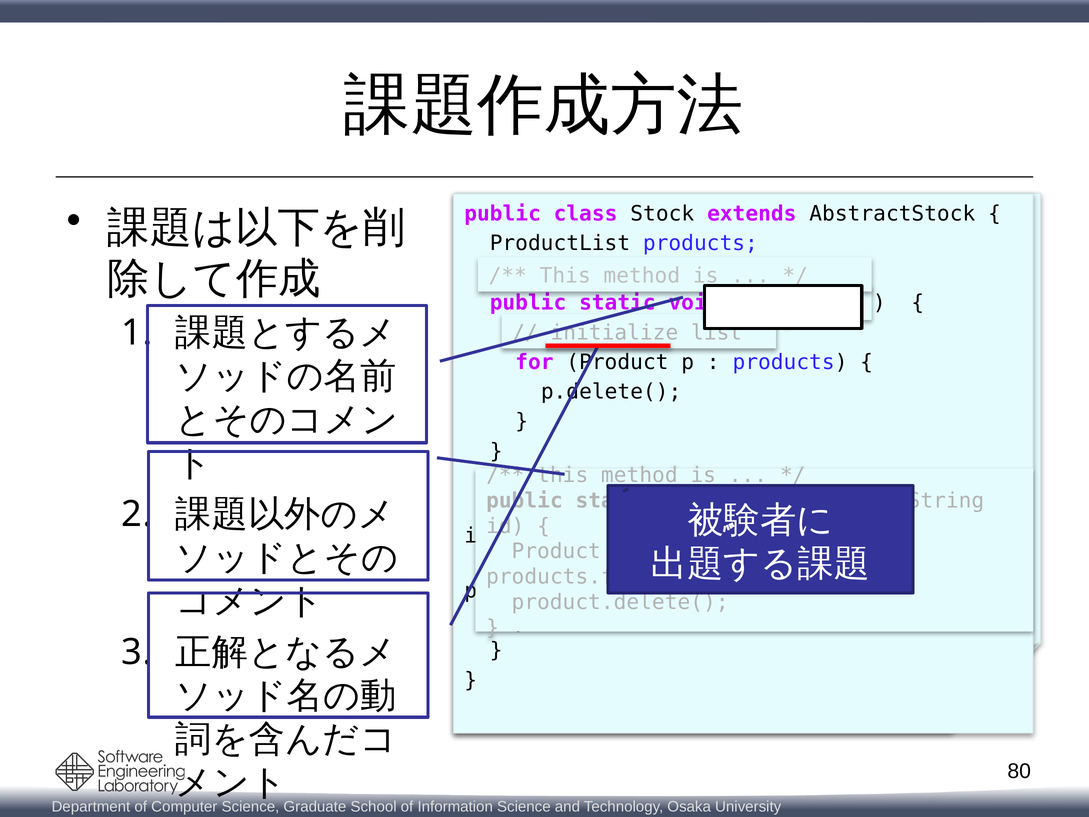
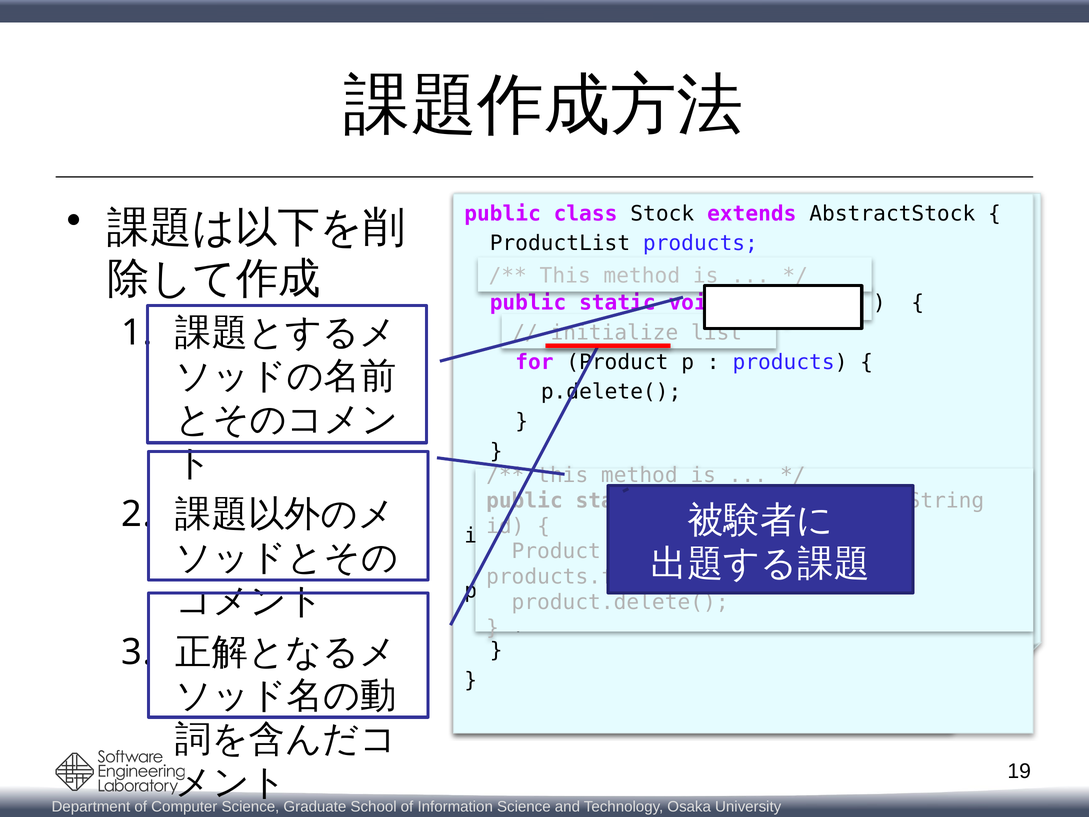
80: 80 -> 19
